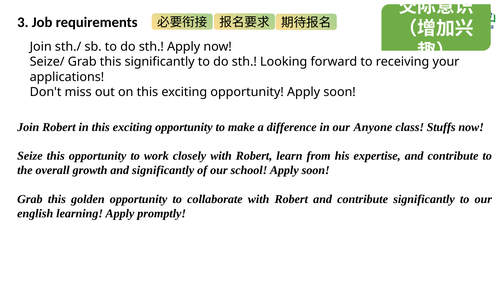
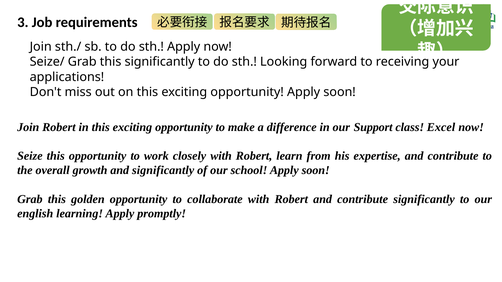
Anyone: Anyone -> Support
Stuffs: Stuffs -> Excel
